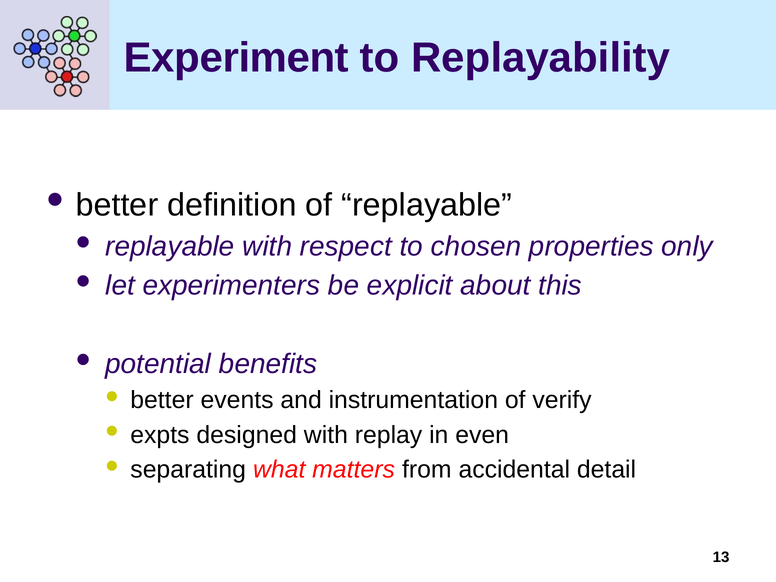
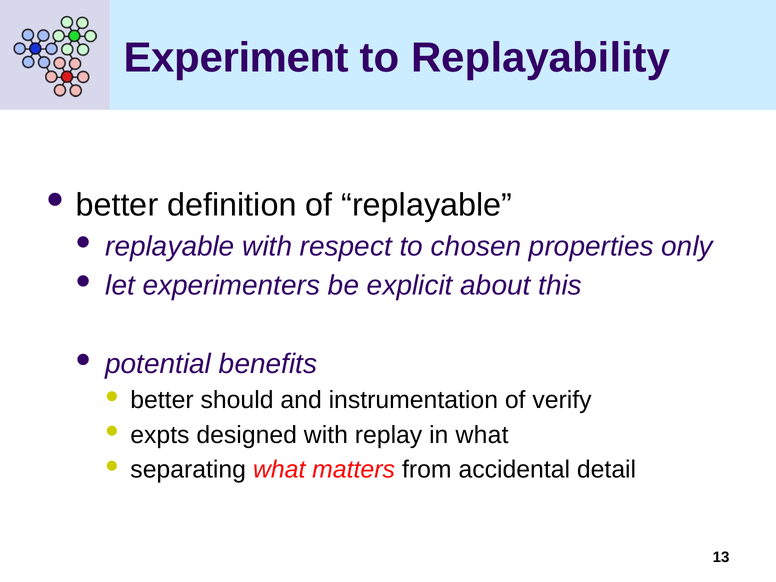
events: events -> should
in even: even -> what
